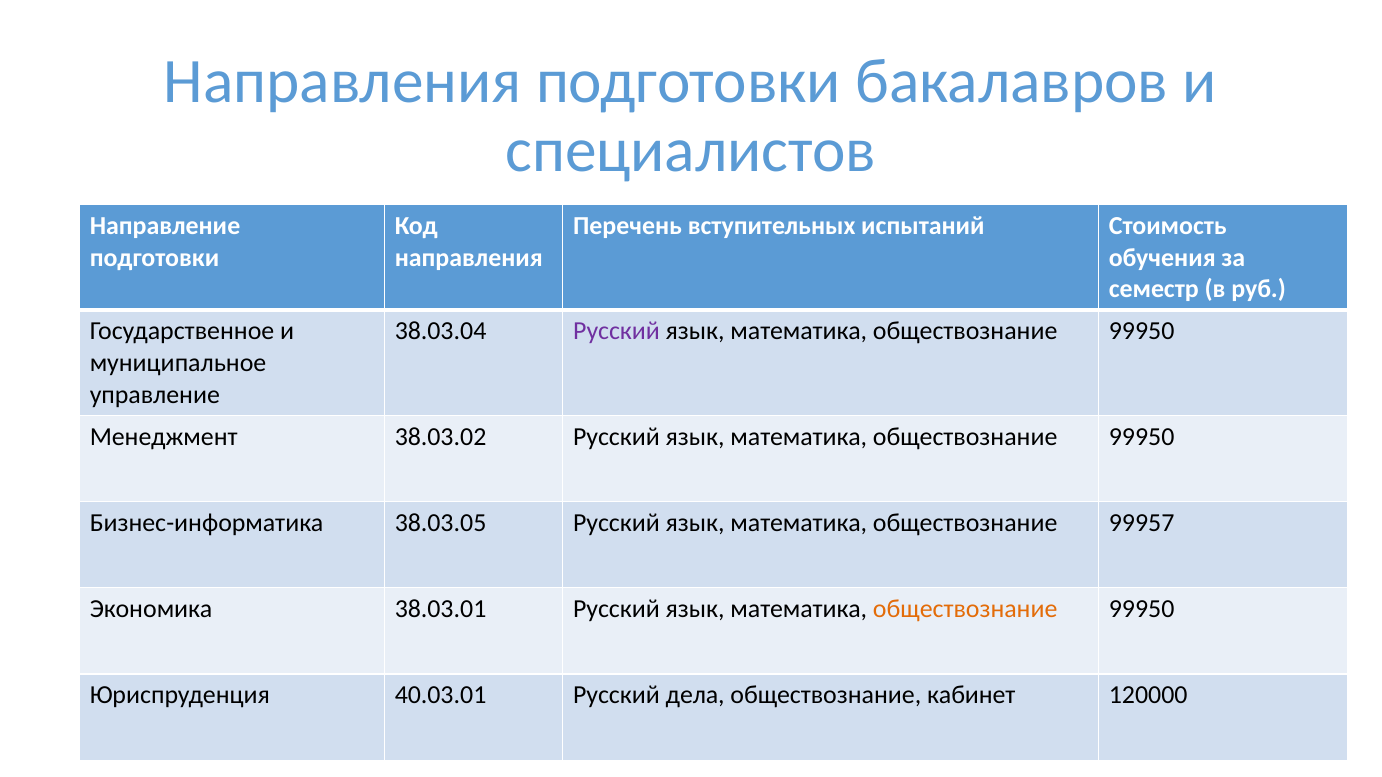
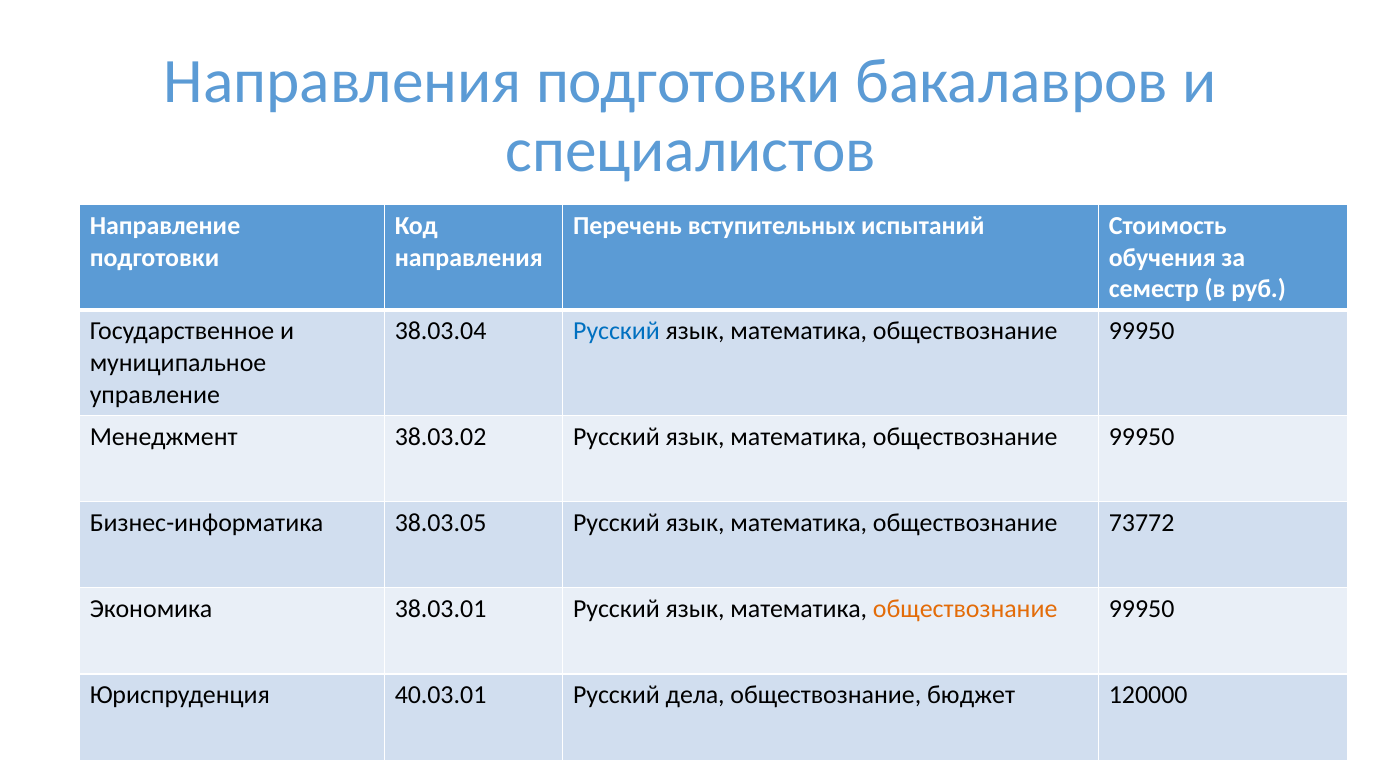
Русский at (617, 331) colour: purple -> blue
99957: 99957 -> 73772
кабинет: кабинет -> бюджет
